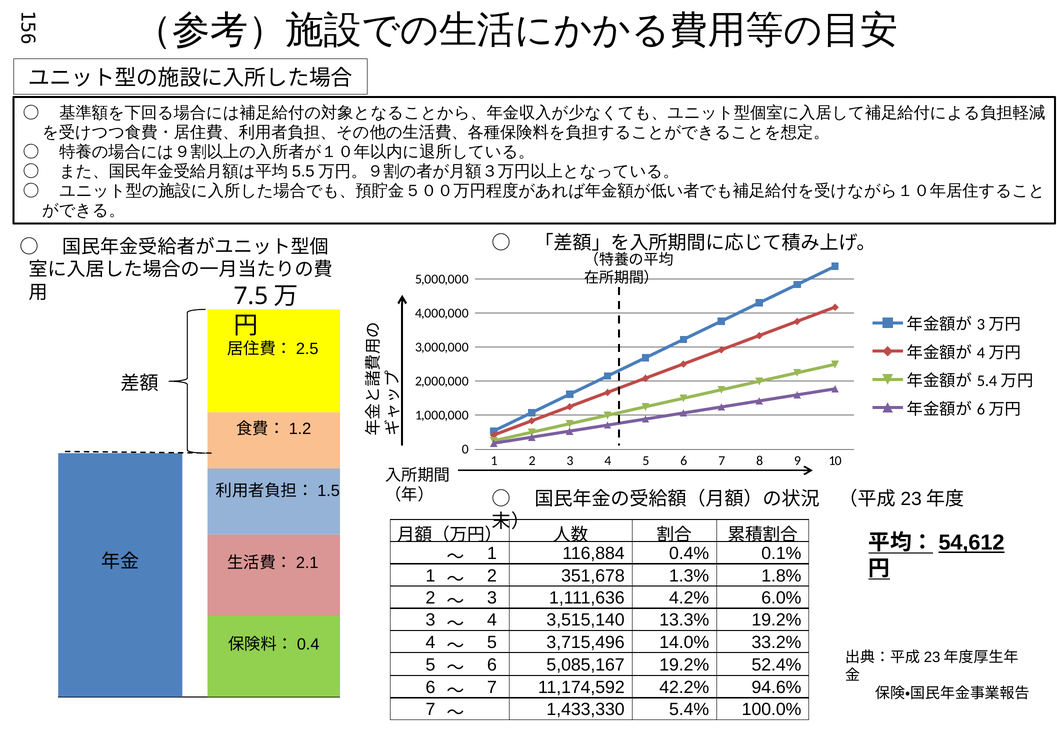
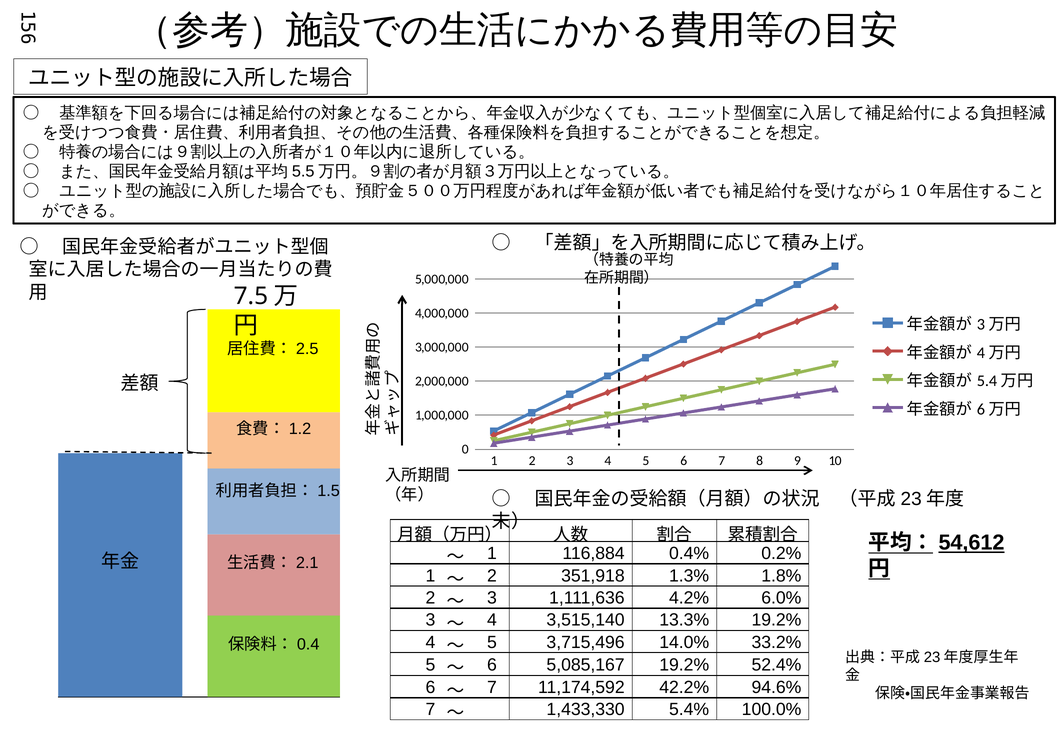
0.1%: 0.1% -> 0.2%
351,678: 351,678 -> 351,918
